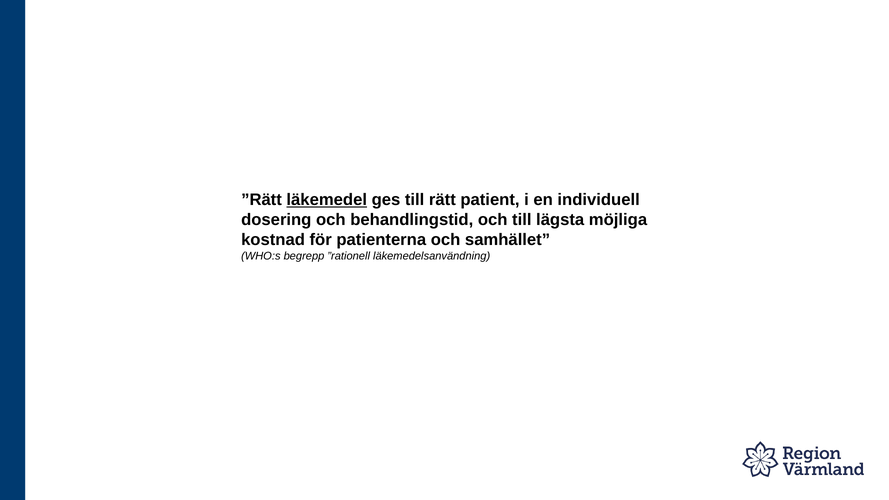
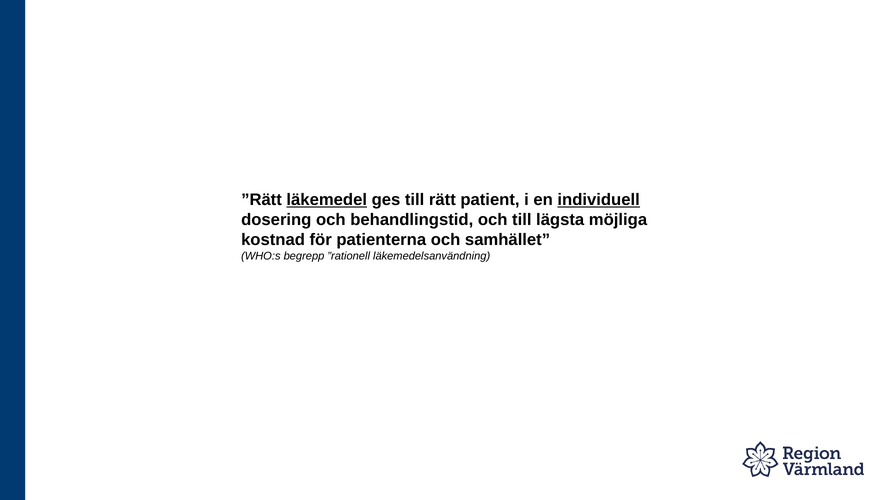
individuell underline: none -> present
